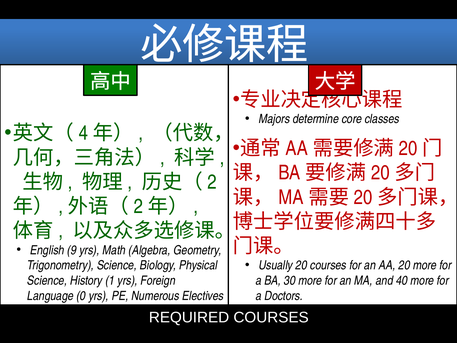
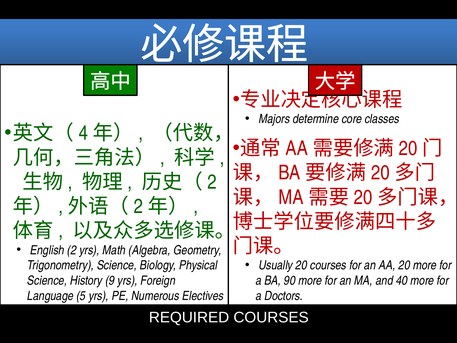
9: 9 -> 2
1: 1 -> 9
30: 30 -> 90
0: 0 -> 5
